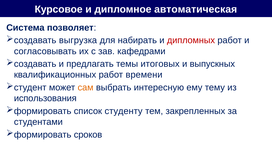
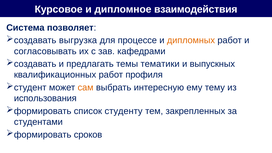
автоматическая: автоматическая -> взаимодействия
набирать: набирать -> процессе
дипломных colour: red -> orange
итоговых: итоговых -> тематики
времени: времени -> профиля
